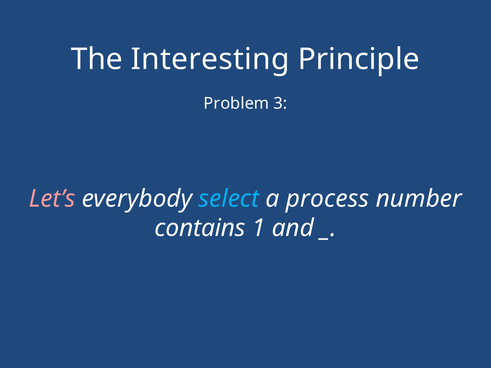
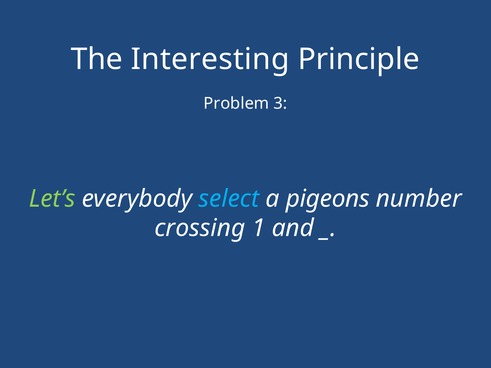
Let’s colour: pink -> light green
process: process -> pigeons
contains: contains -> crossing
